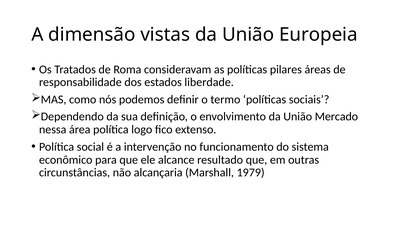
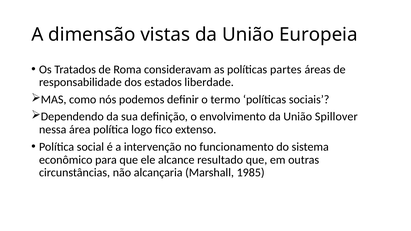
pilares: pilares -> partes
Mercado: Mercado -> Spillover
1979: 1979 -> 1985
